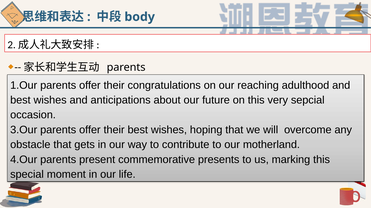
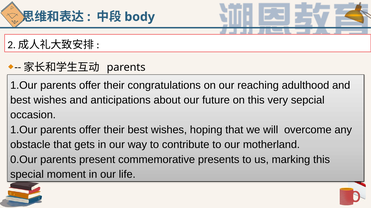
3.Our at (24, 130): 3.Our -> 1.Our
4.Our: 4.Our -> 0.Our
